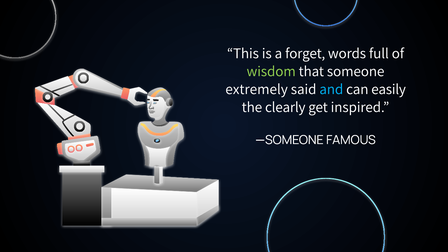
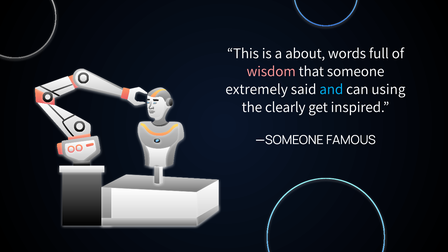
forget: forget -> about
wisdom colour: light green -> pink
easily: easily -> using
